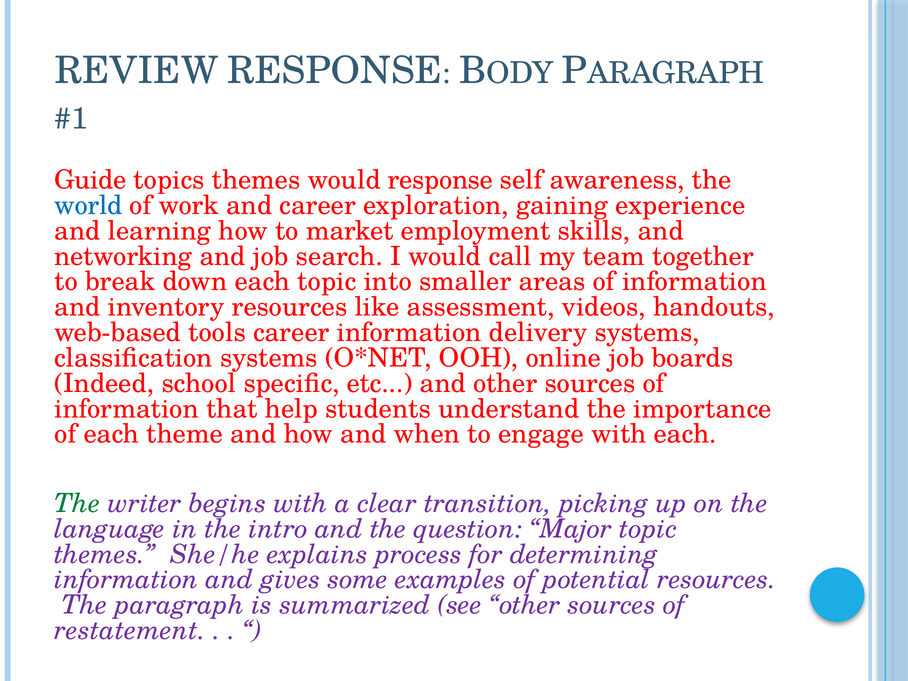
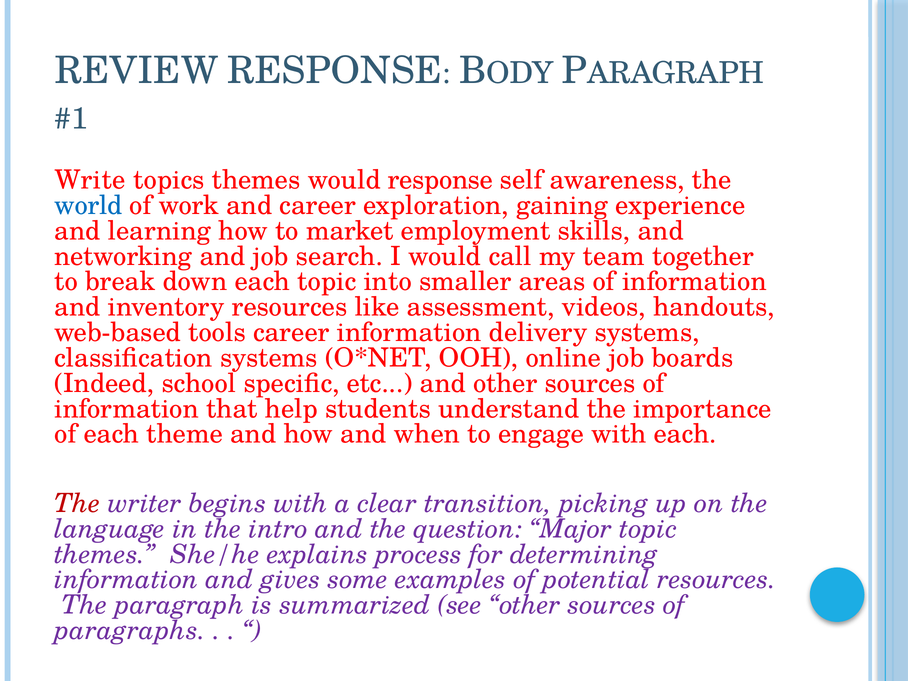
Guide: Guide -> Write
The at (77, 503) colour: green -> red
restatement: restatement -> paragraphs
